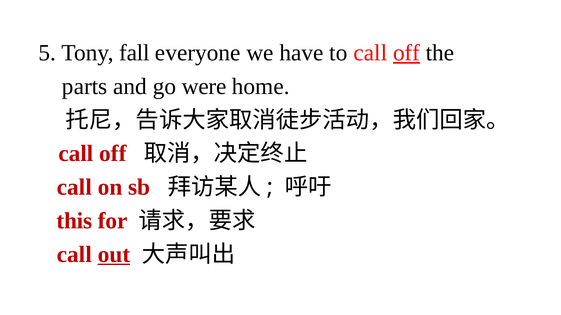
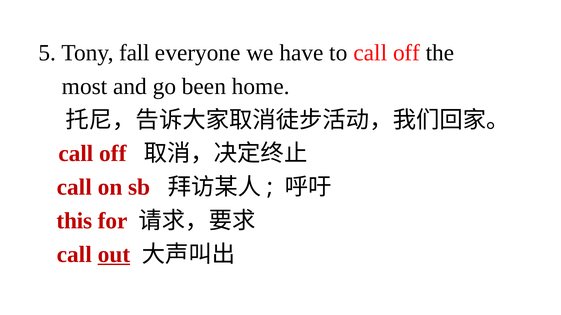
off at (407, 53) underline: present -> none
parts: parts -> most
were: were -> been
